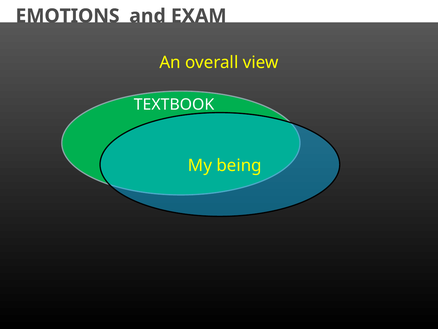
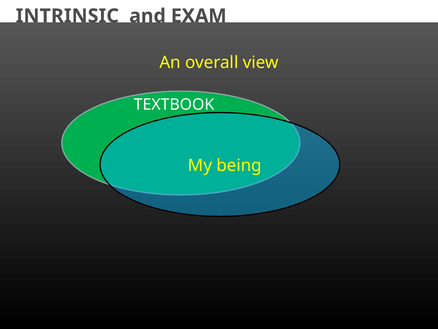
EMOTIONS: EMOTIONS -> INTRINSIC
